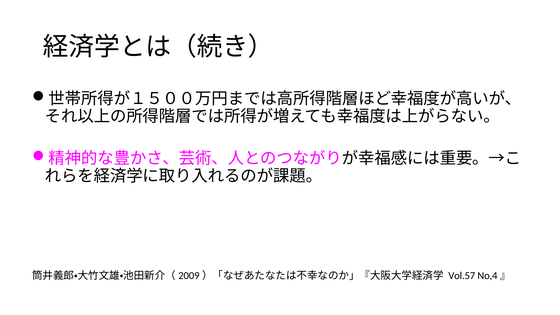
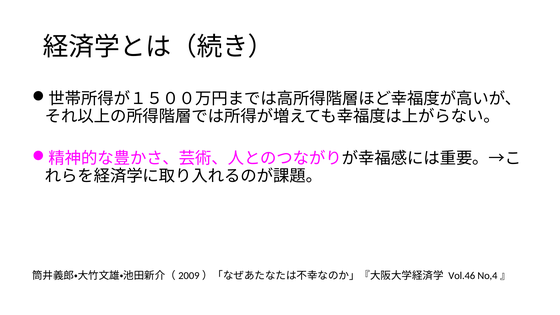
Vol.57: Vol.57 -> Vol.46
